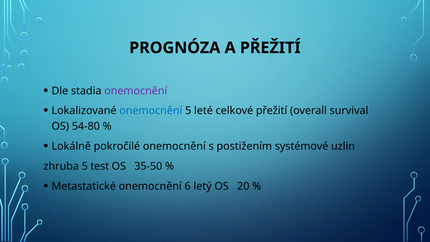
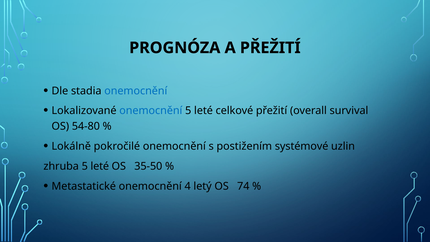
onemocnění at (136, 91) colour: purple -> blue
zhruba 5 test: test -> leté
6: 6 -> 4
20: 20 -> 74
